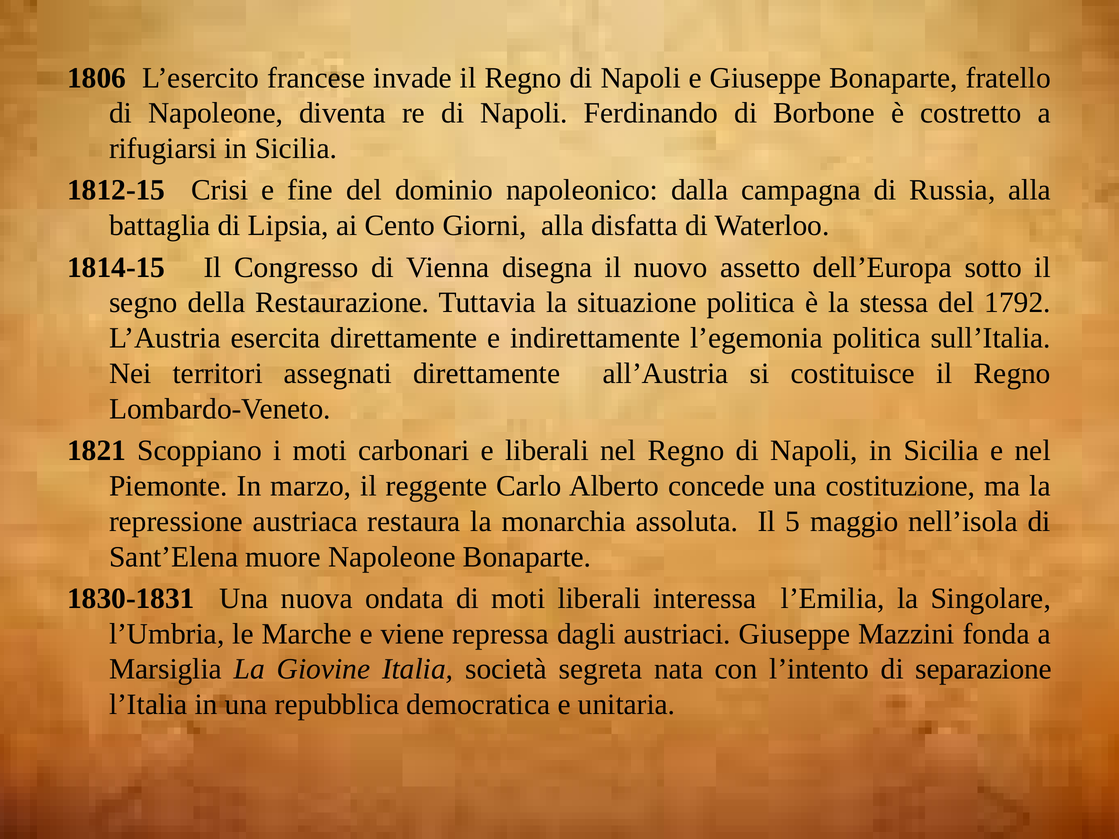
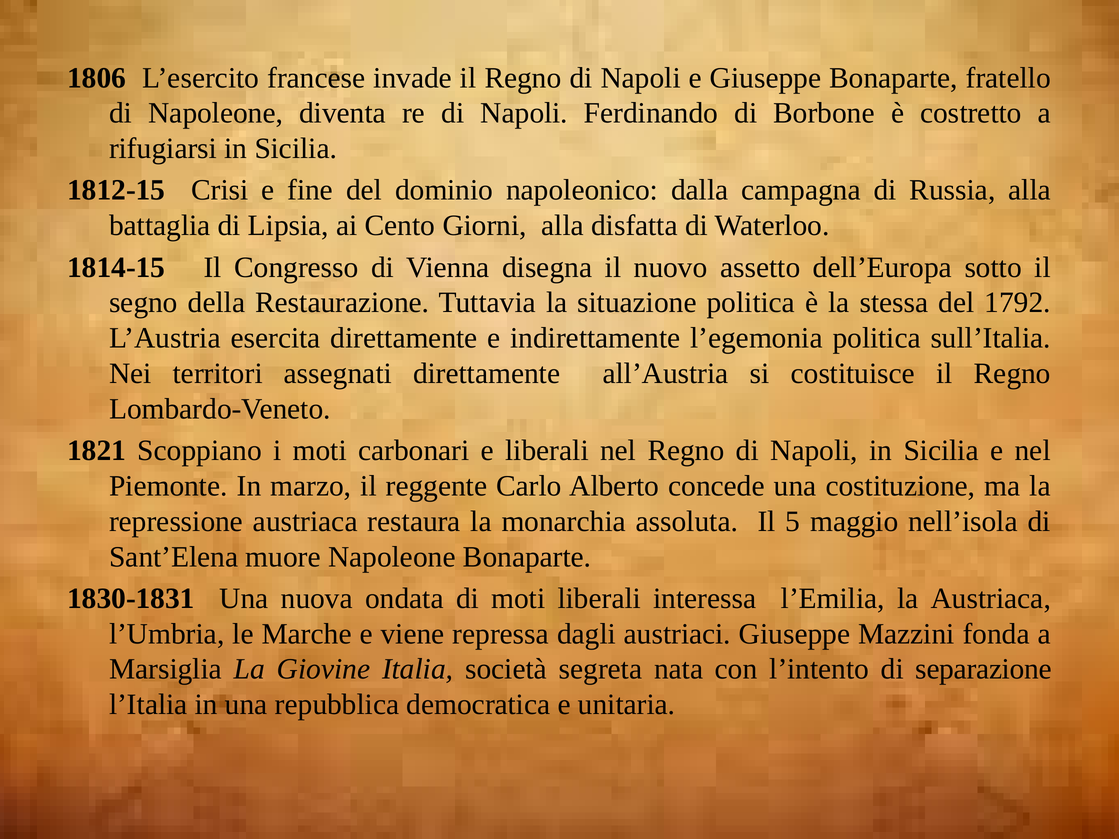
la Singolare: Singolare -> Austriaca
